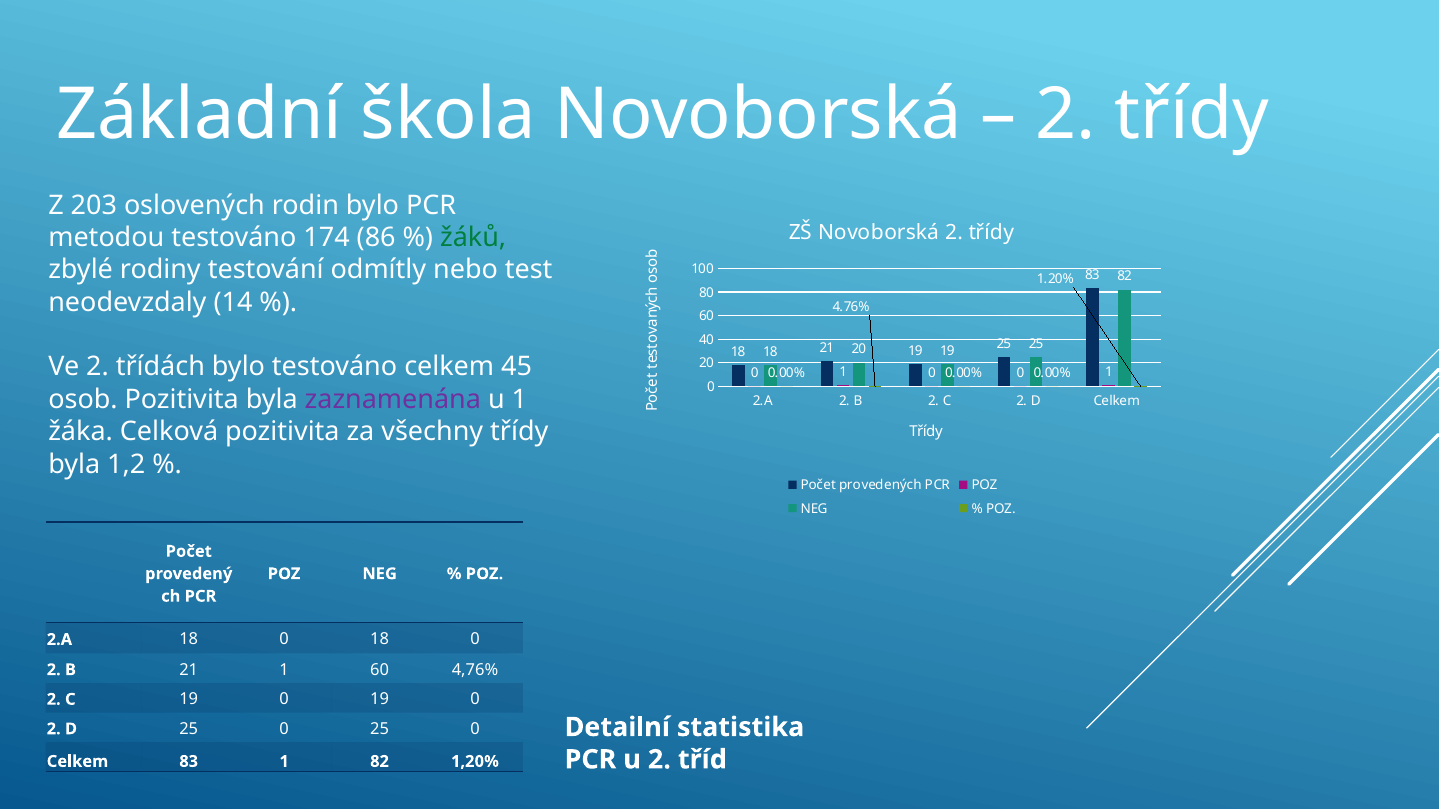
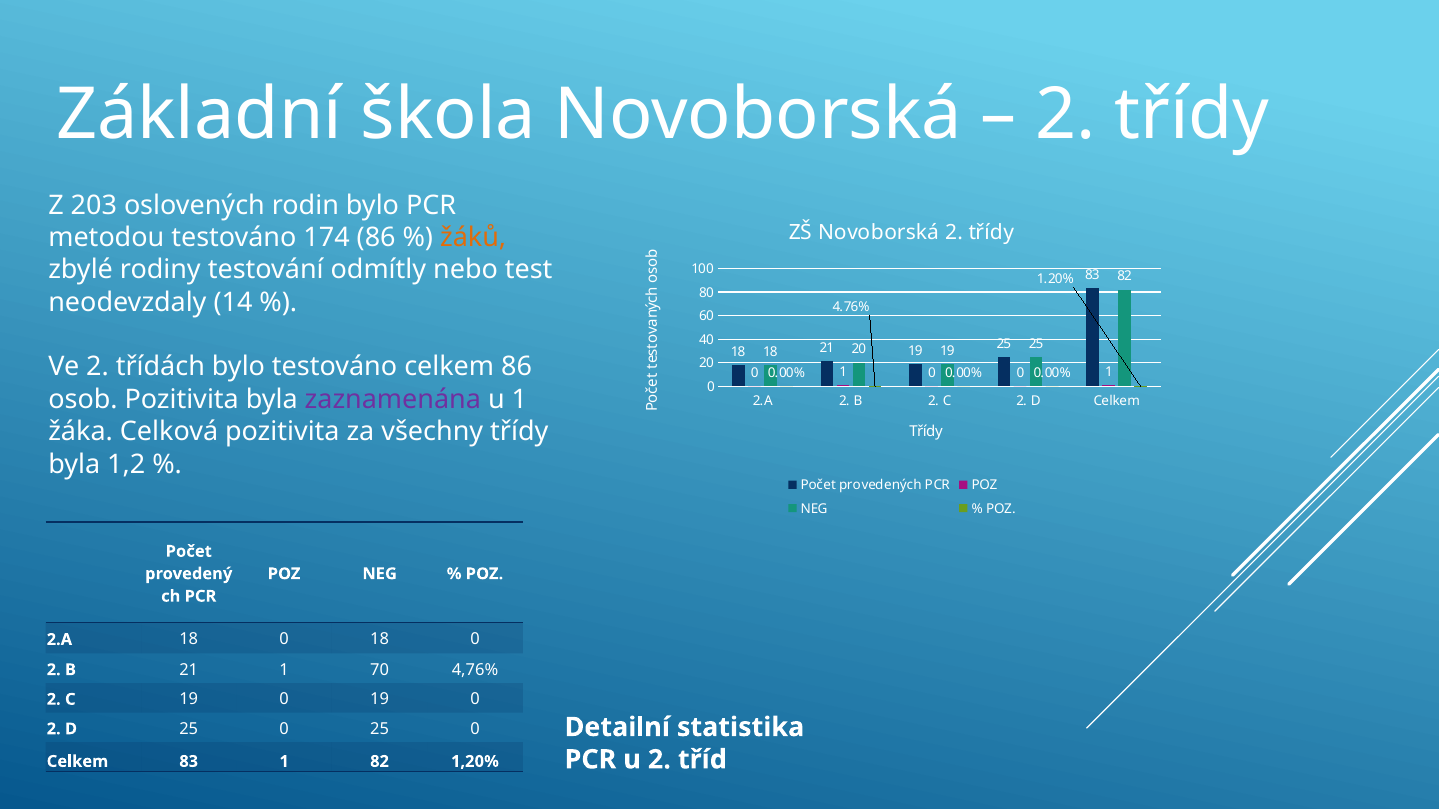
žáků colour: green -> orange
celkem 45: 45 -> 86
1 60: 60 -> 70
